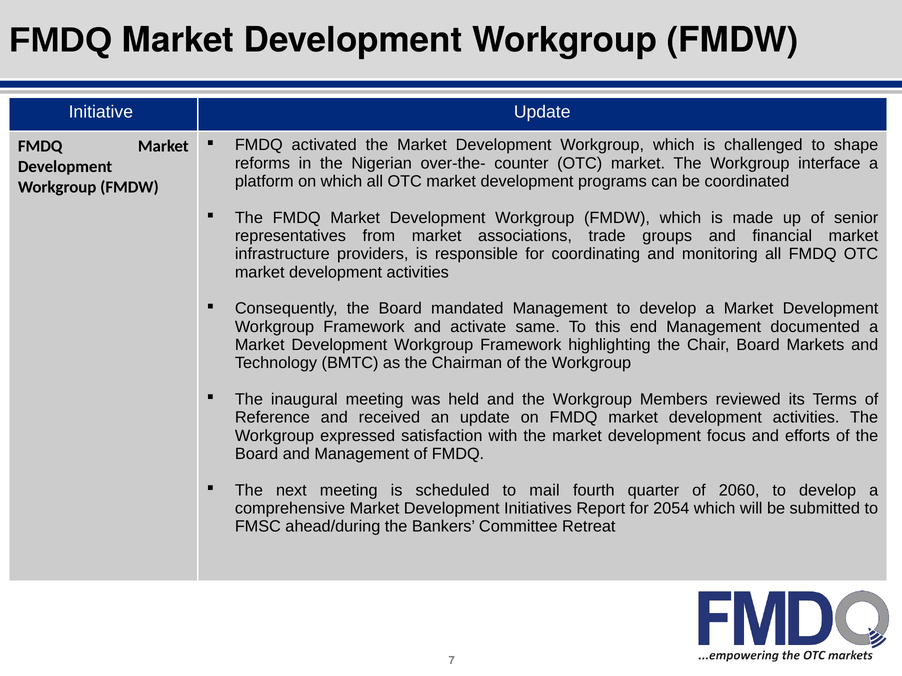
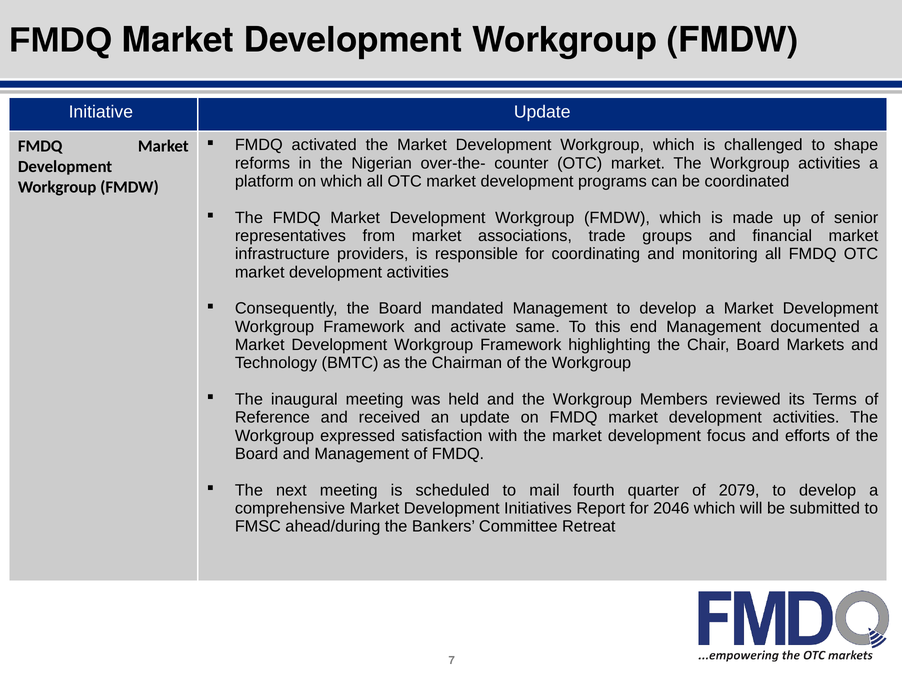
Workgroup interface: interface -> activities
2060: 2060 -> 2079
2054: 2054 -> 2046
